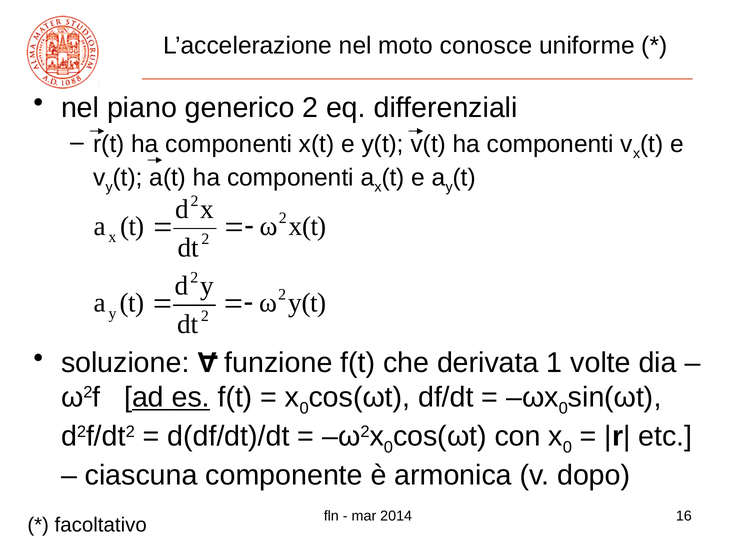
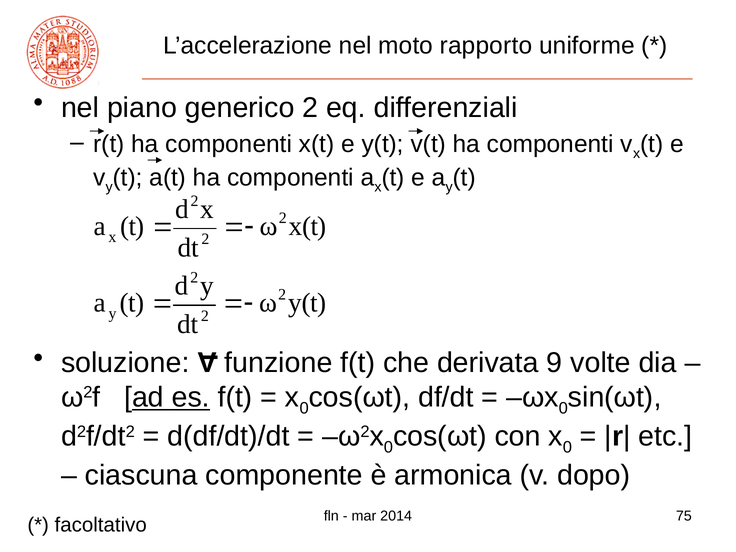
conosce: conosce -> rapporto
1: 1 -> 9
16: 16 -> 75
